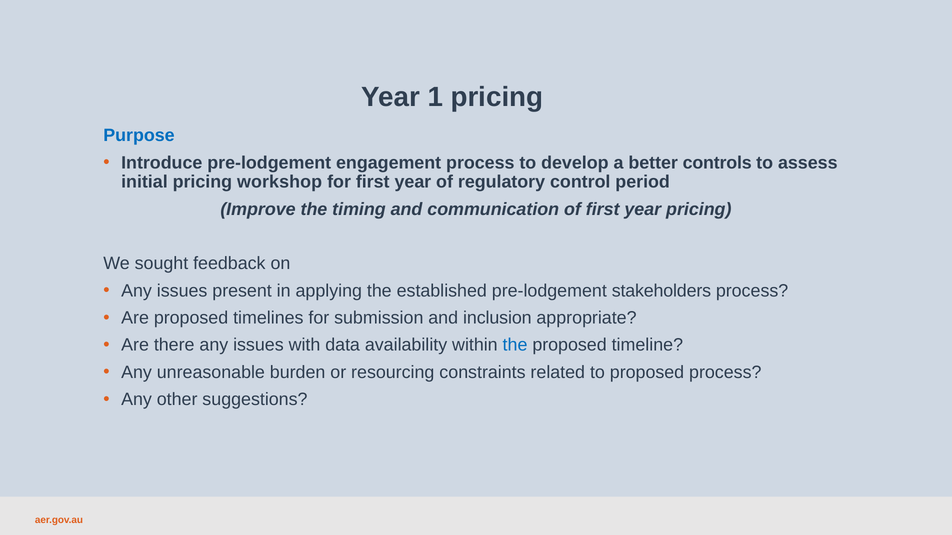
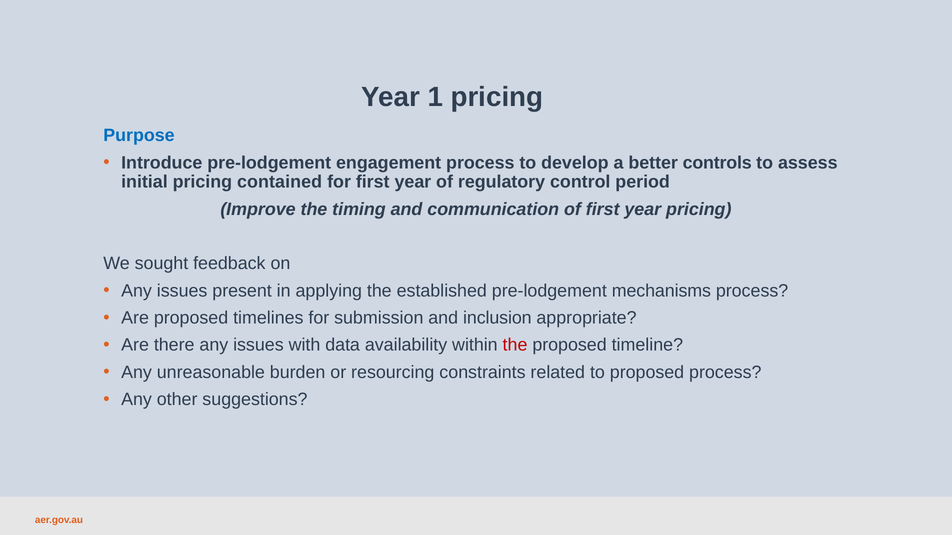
workshop: workshop -> contained
stakeholders: stakeholders -> mechanisms
the at (515, 345) colour: blue -> red
